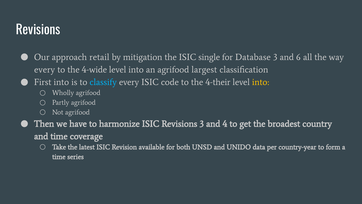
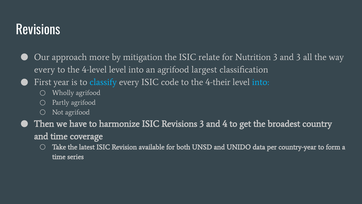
retail: retail -> more
single: single -> relate
Database: Database -> Nutrition
and 6: 6 -> 3
4-wide: 4-wide -> 4-level
First into: into -> year
into at (261, 82) colour: yellow -> light blue
